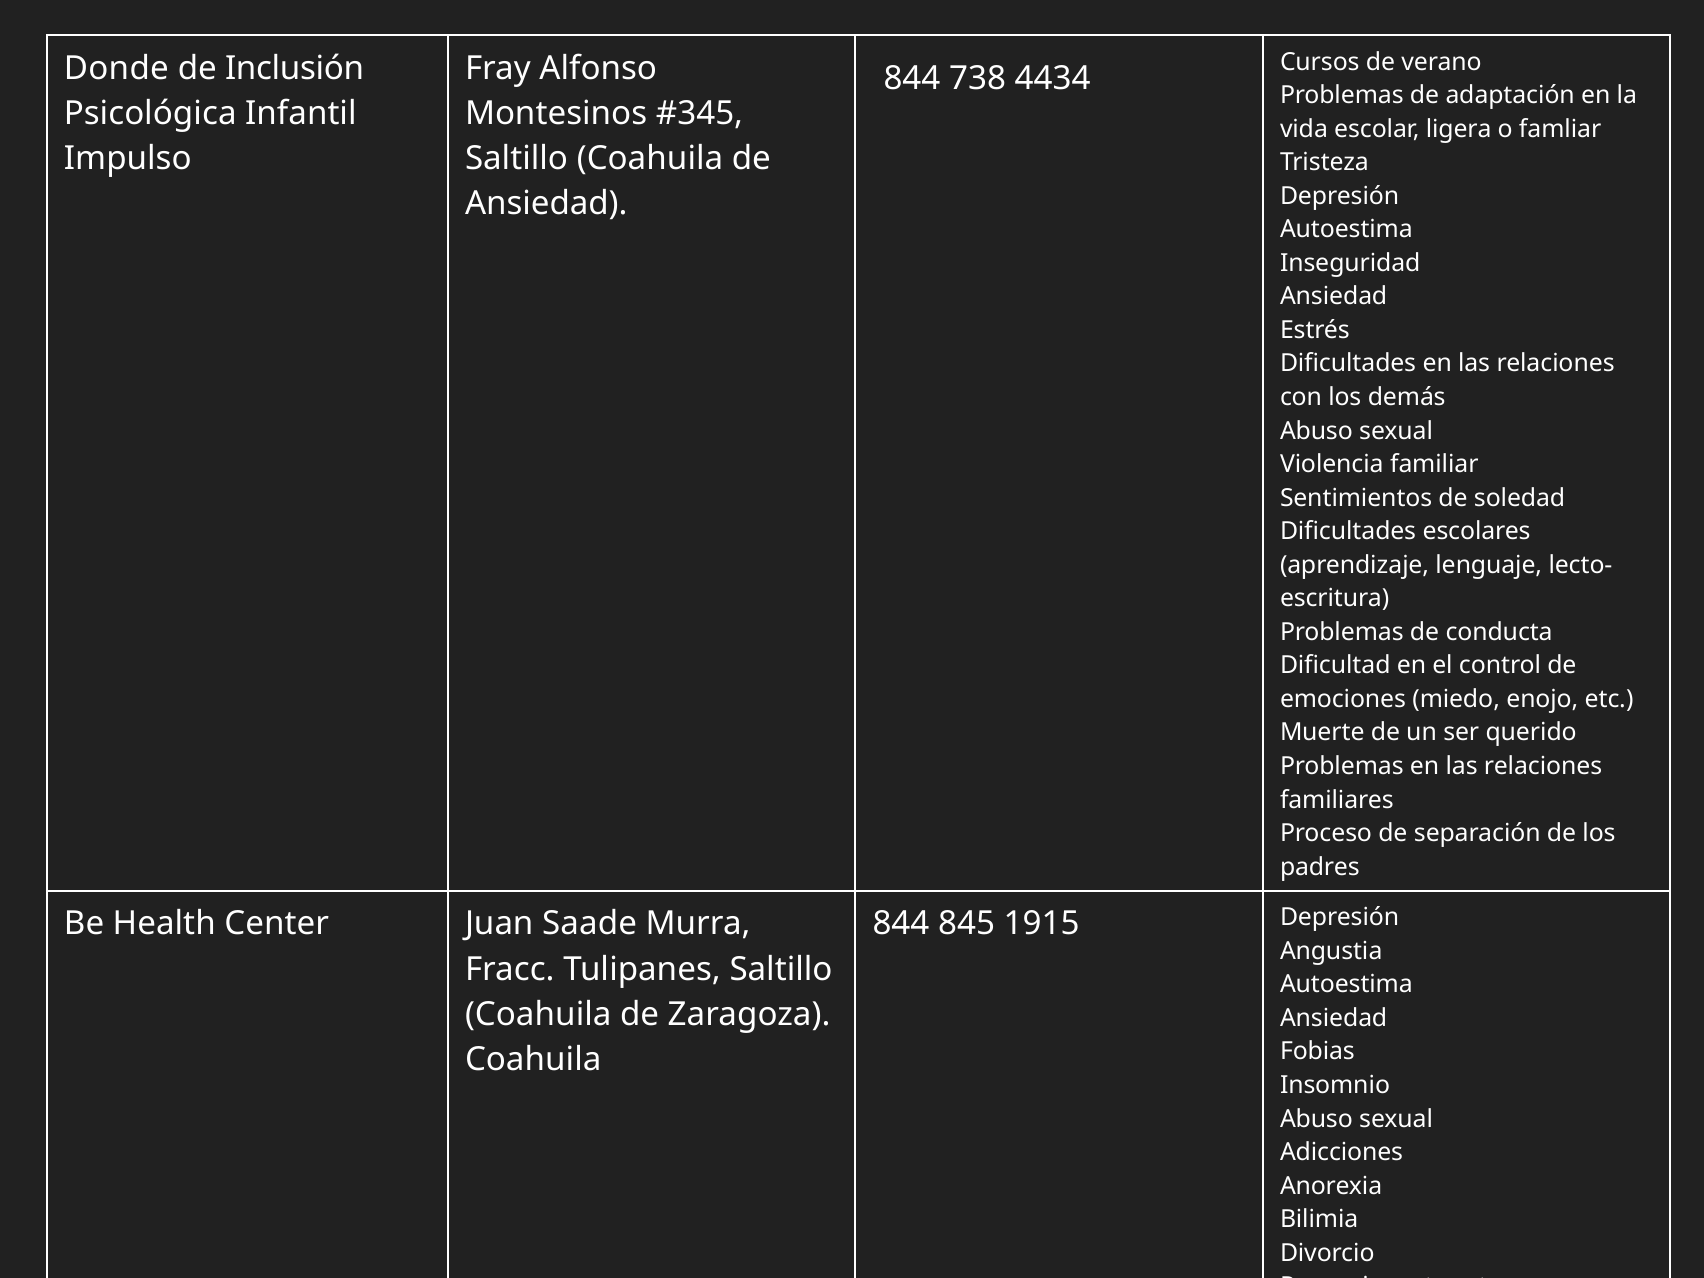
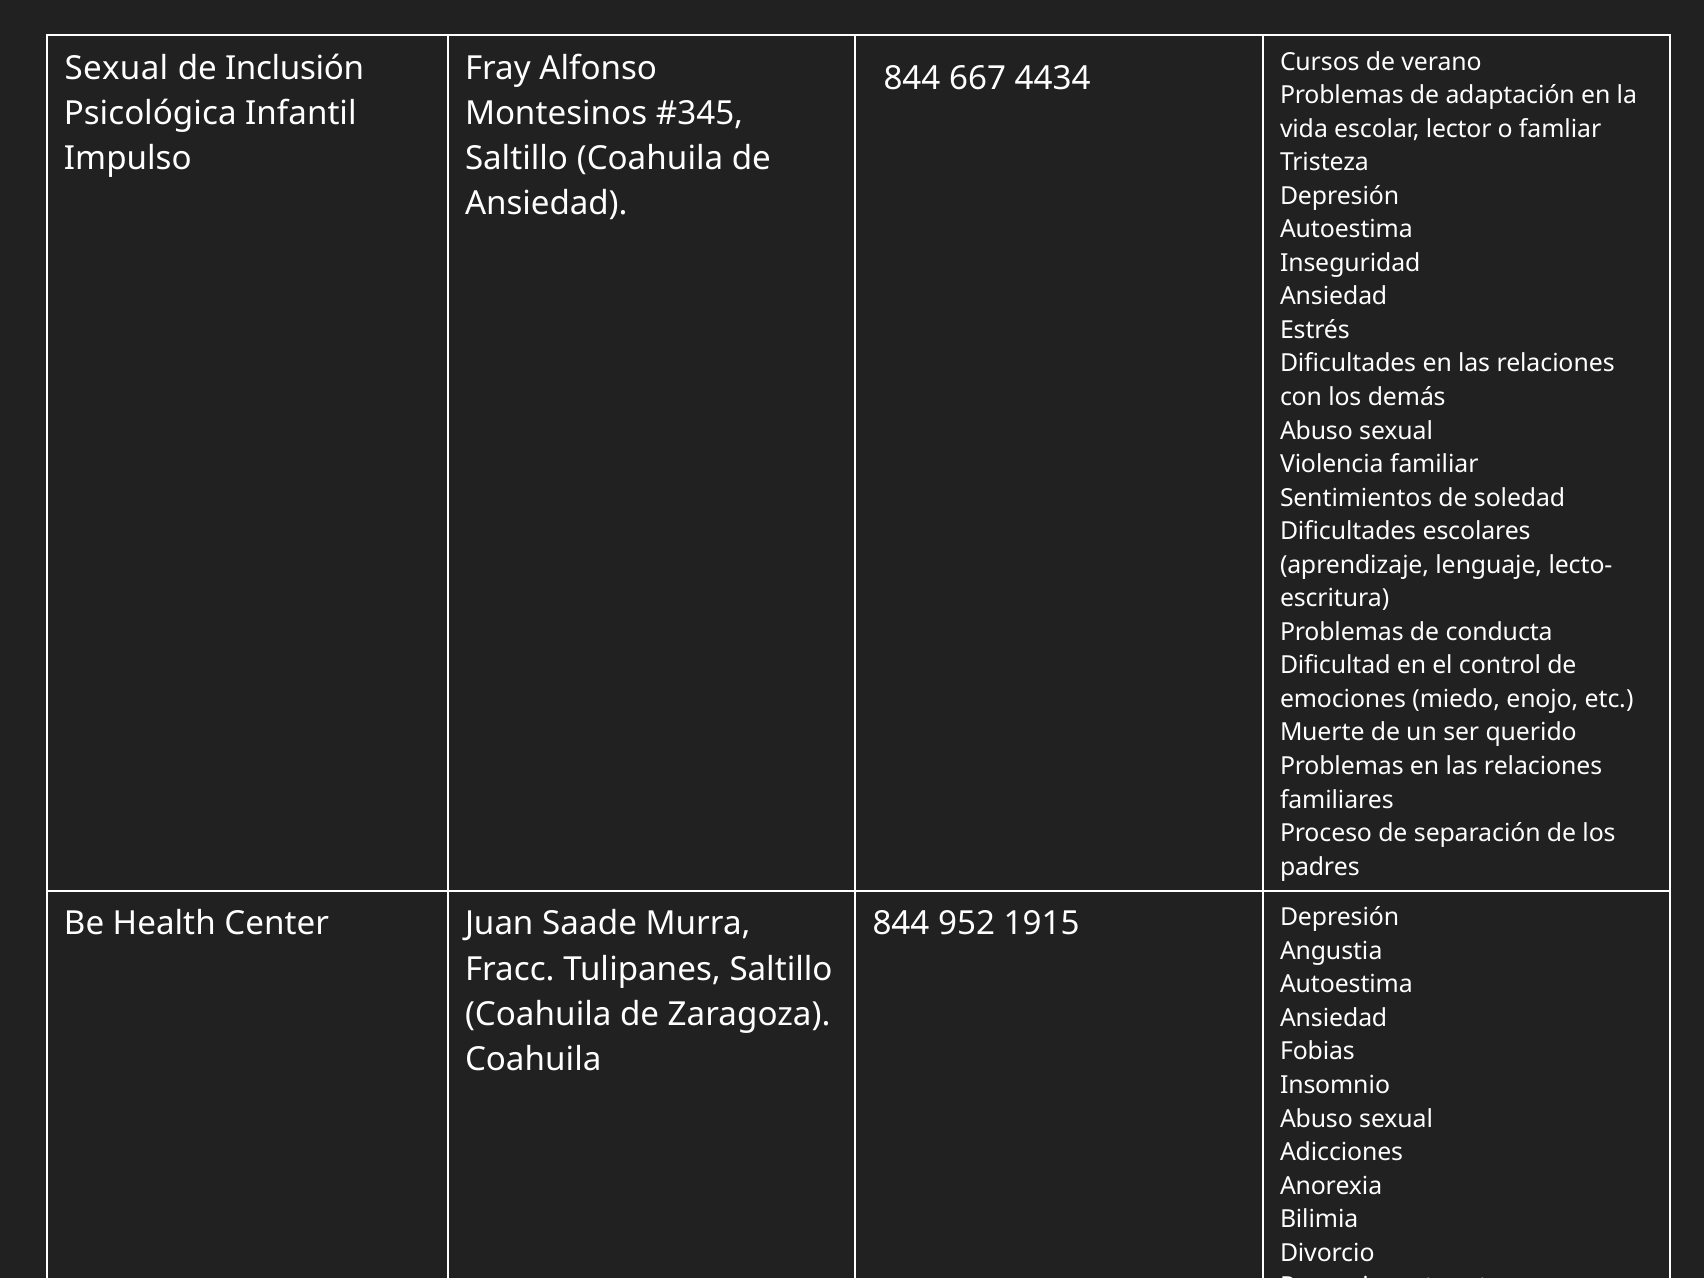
Donde at (116, 68): Donde -> Sexual
738: 738 -> 667
ligera: ligera -> lector
845: 845 -> 952
